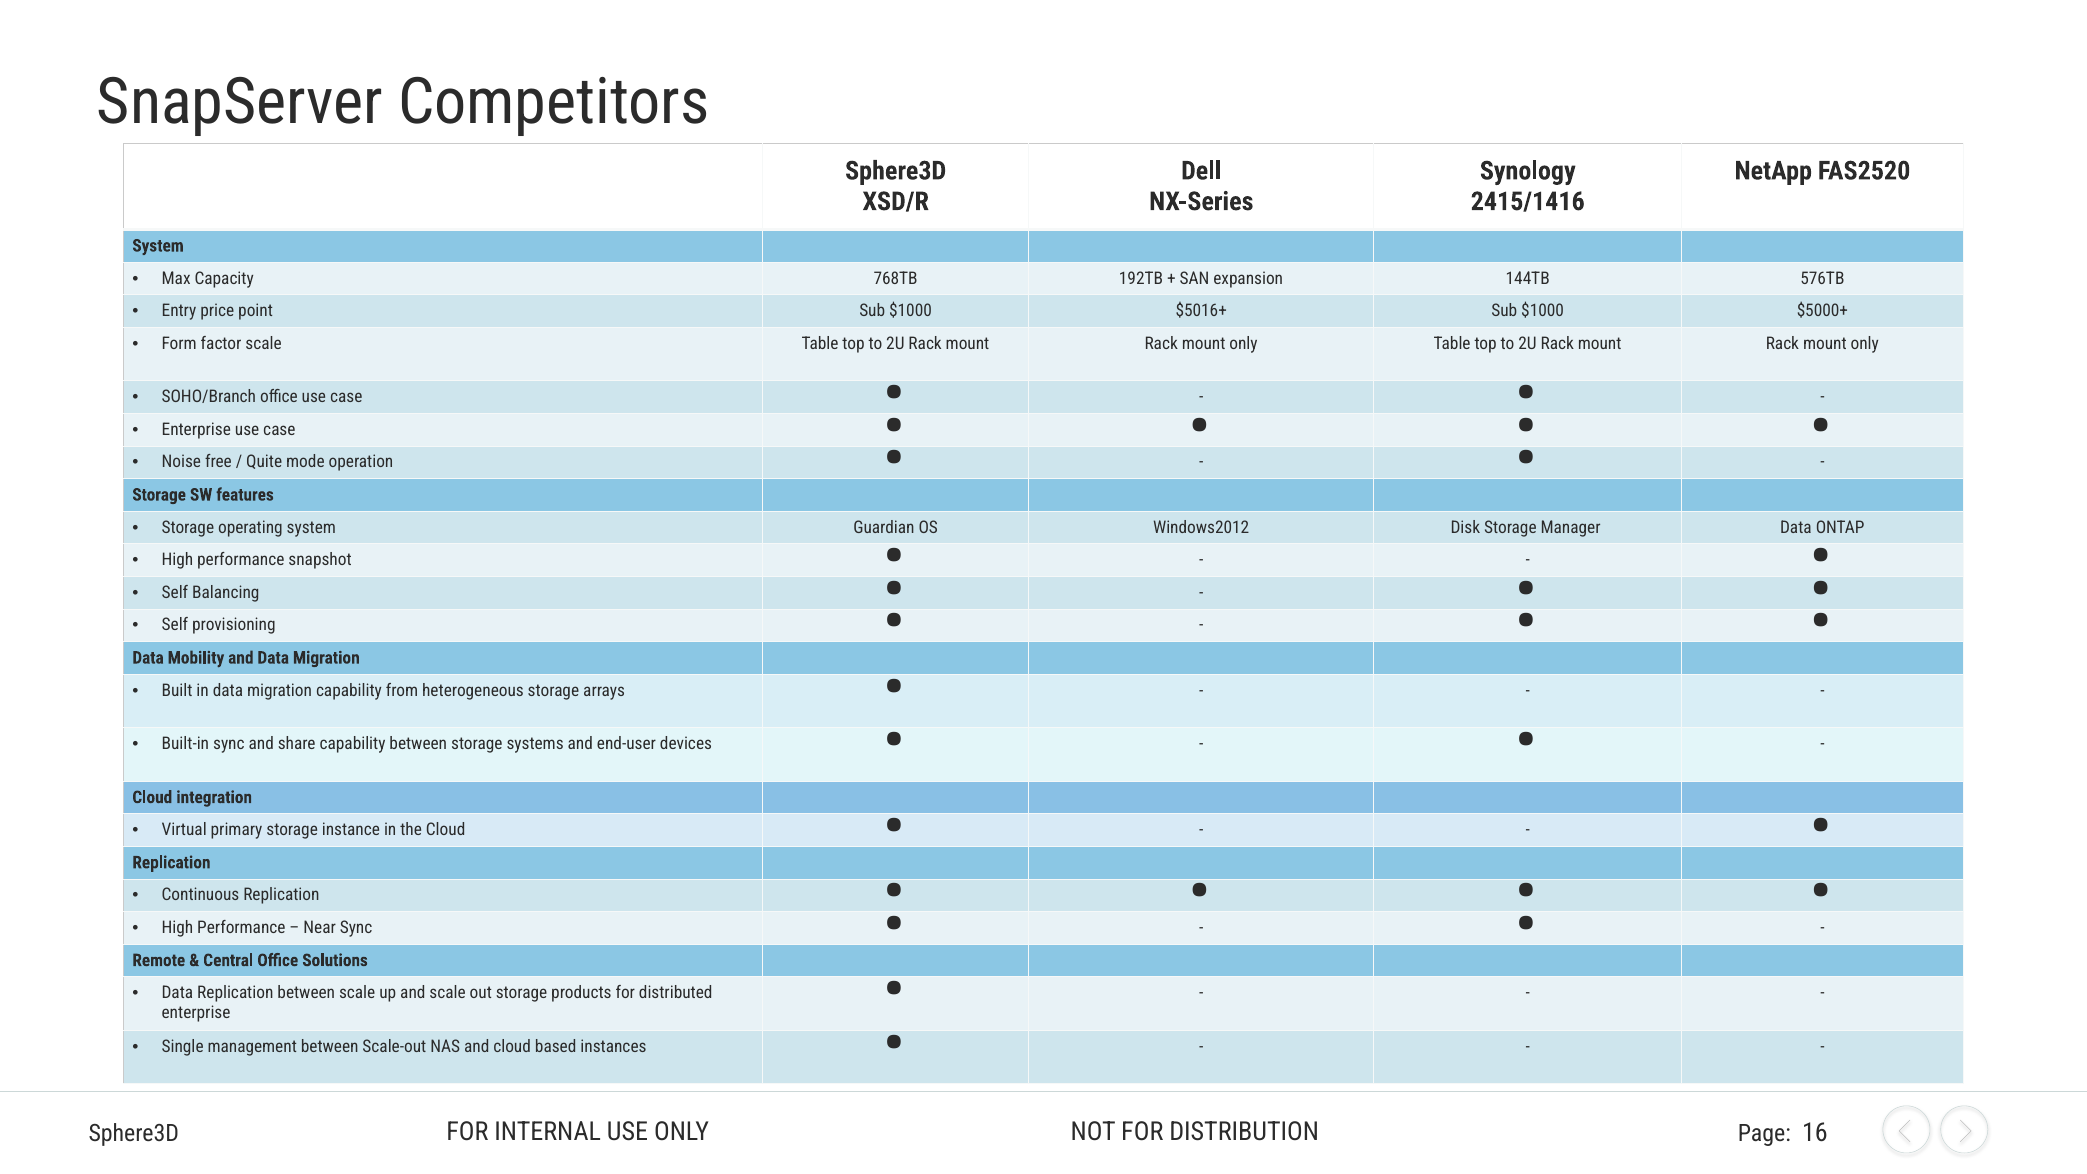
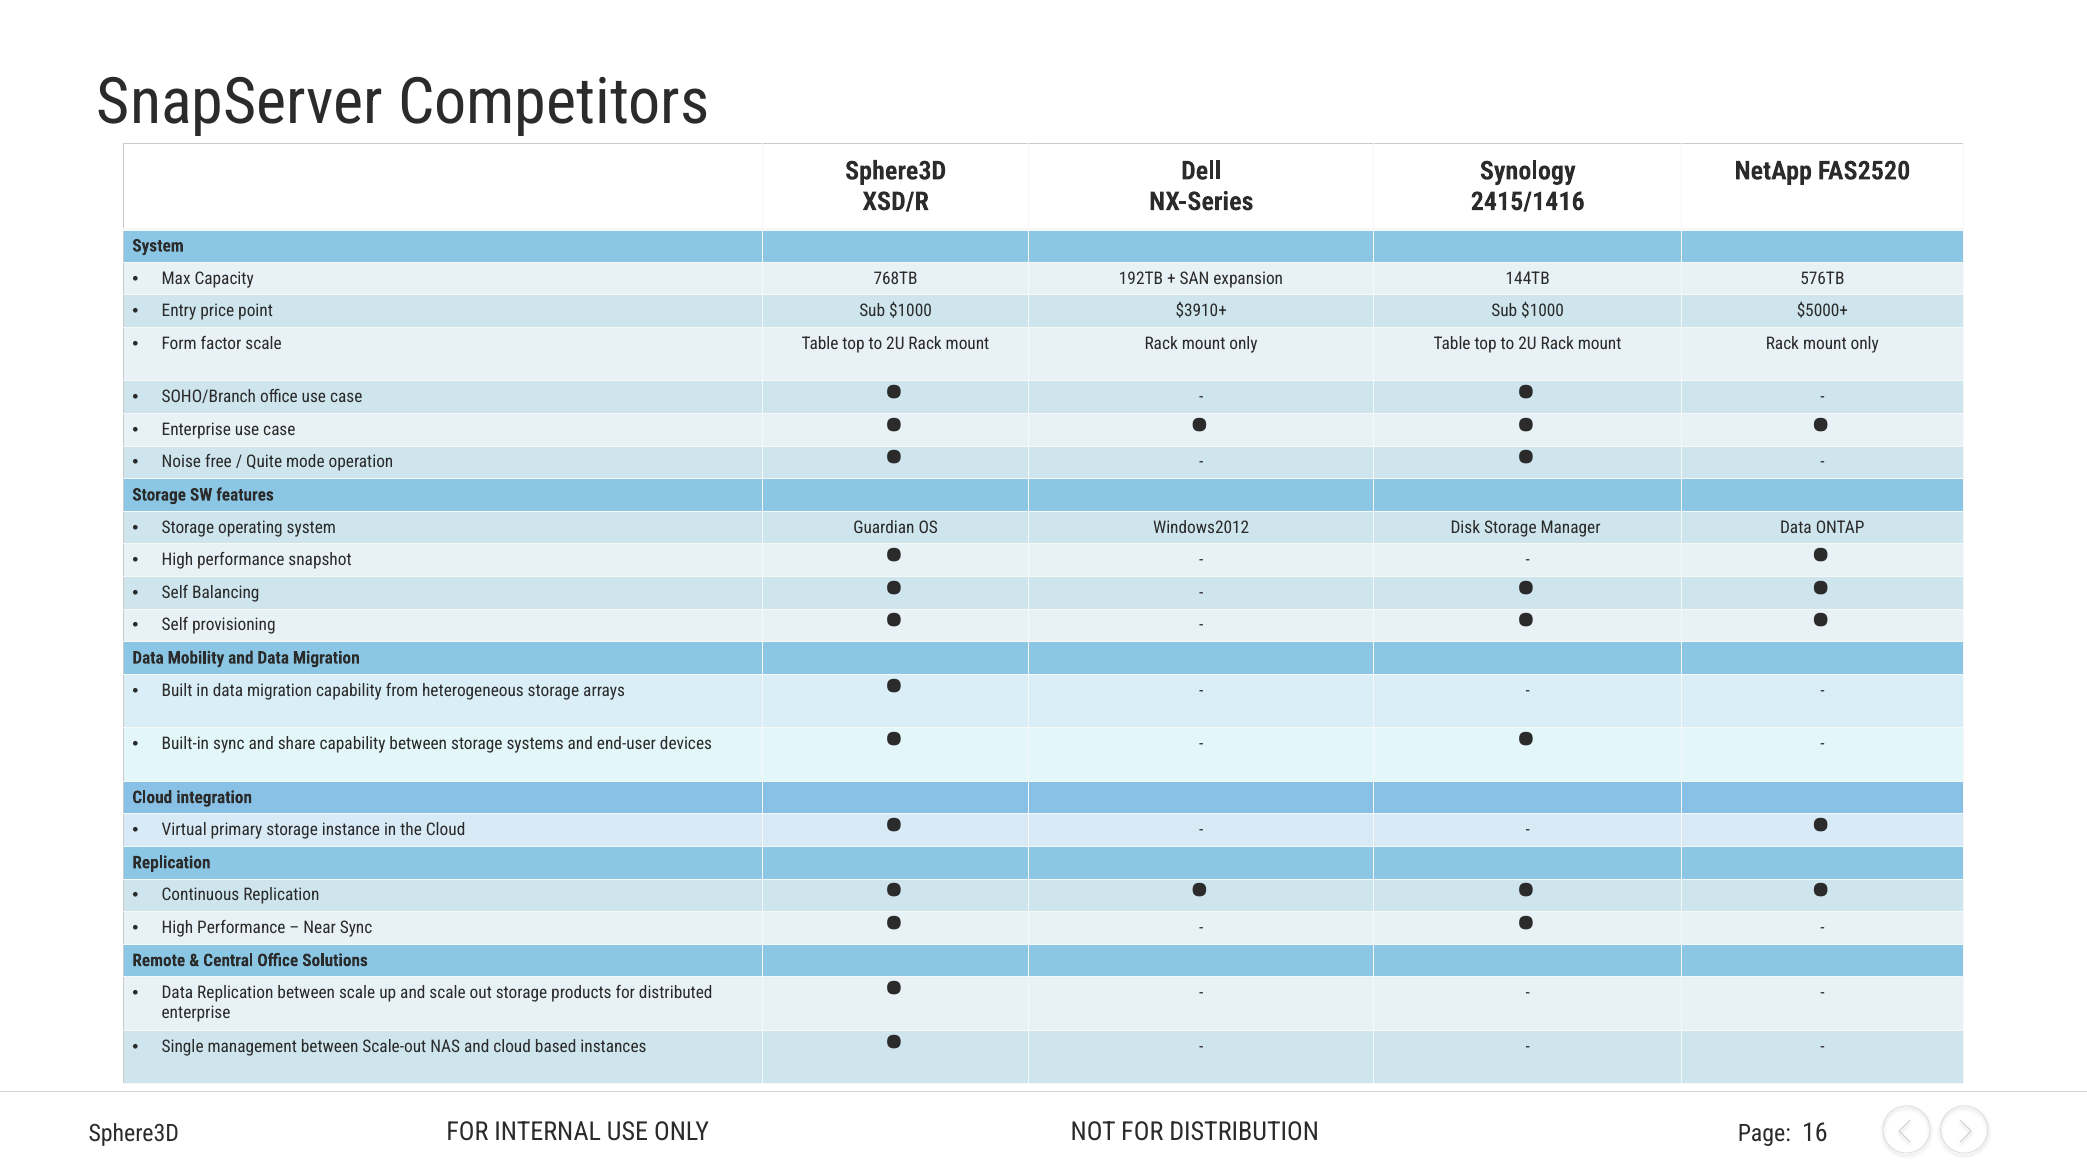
$5016+: $5016+ -> $3910+
